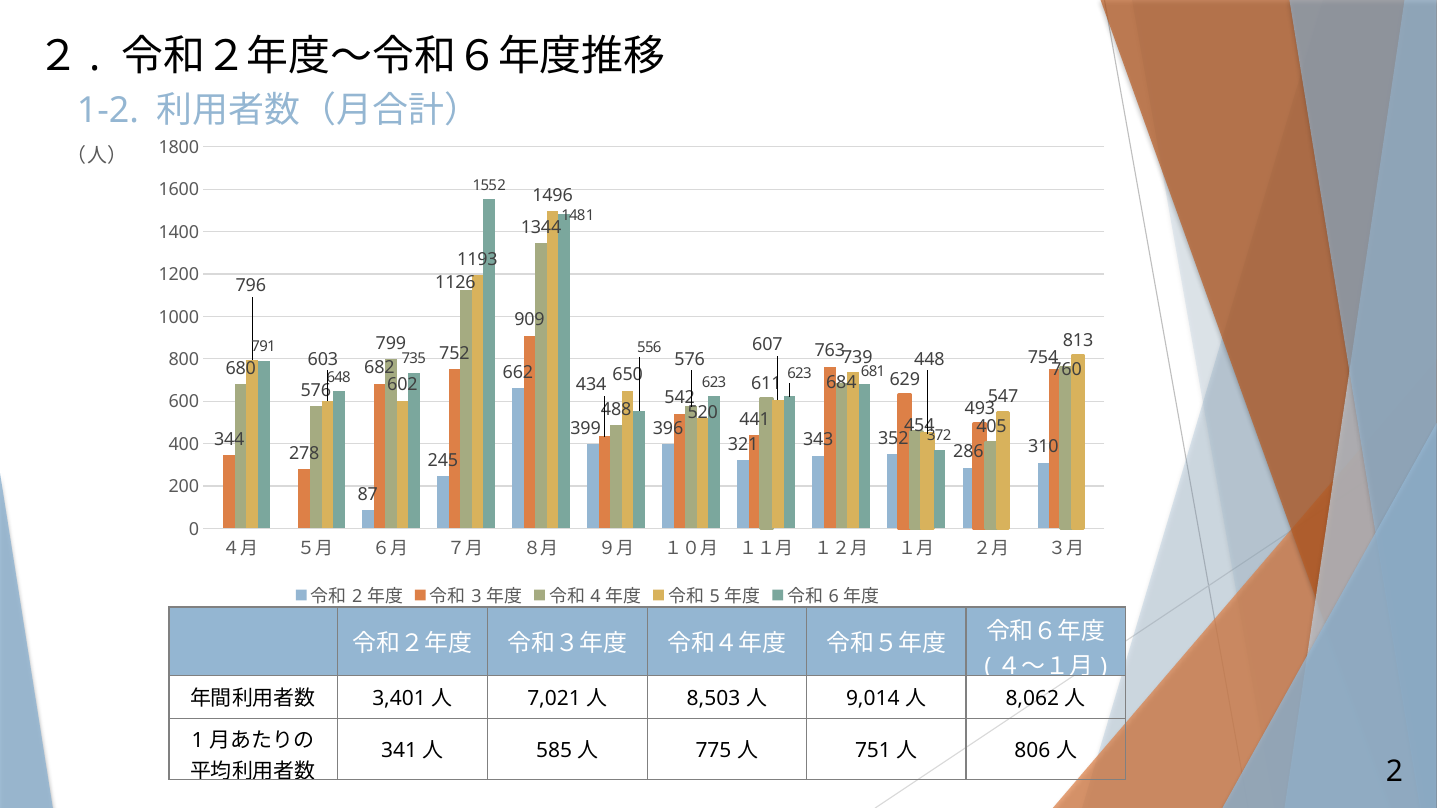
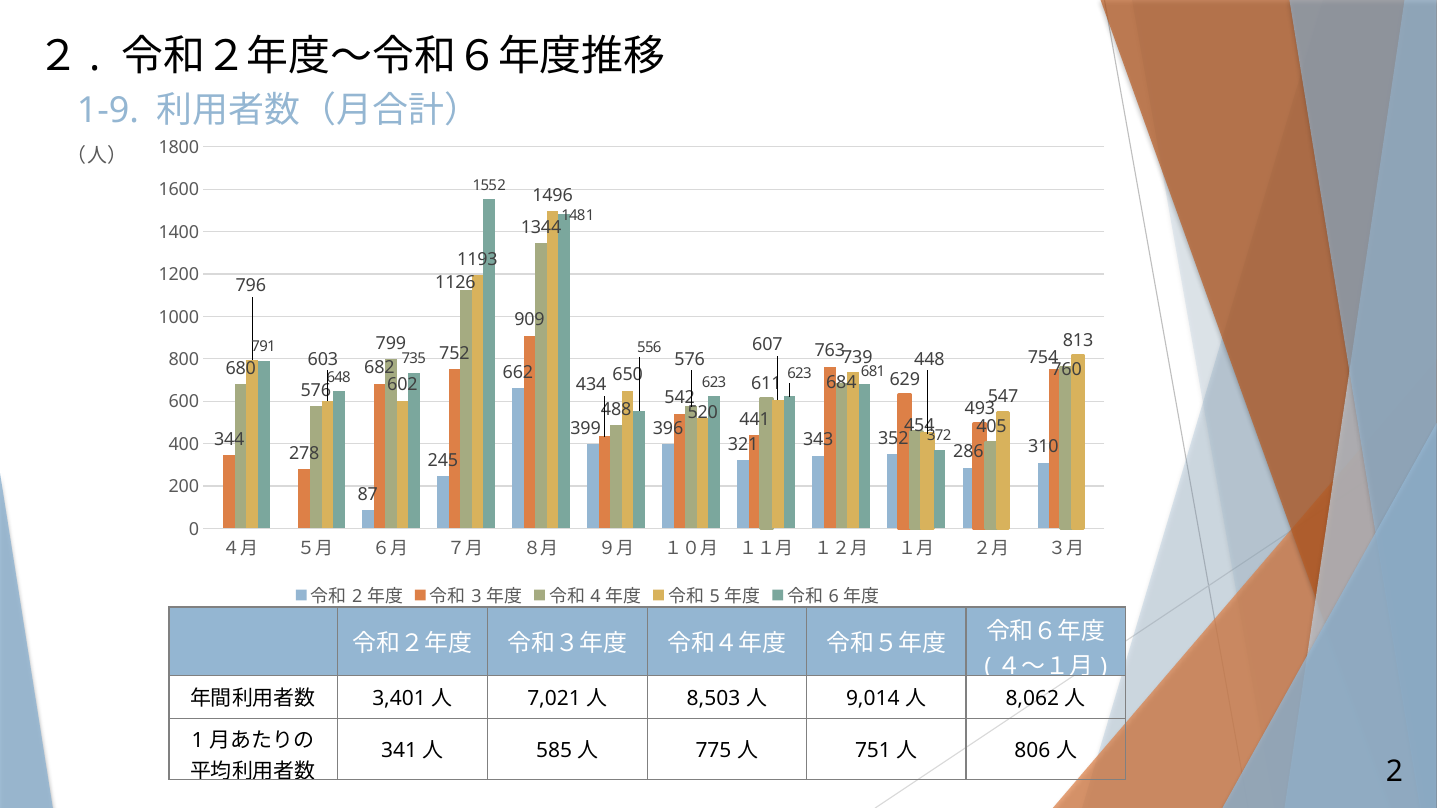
1-2: 1-2 -> 1-9
